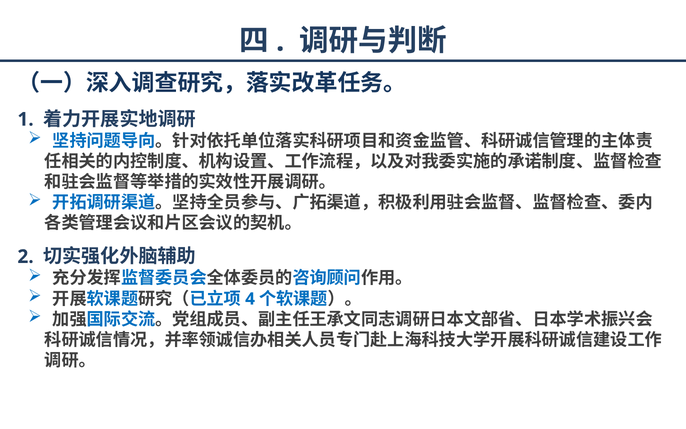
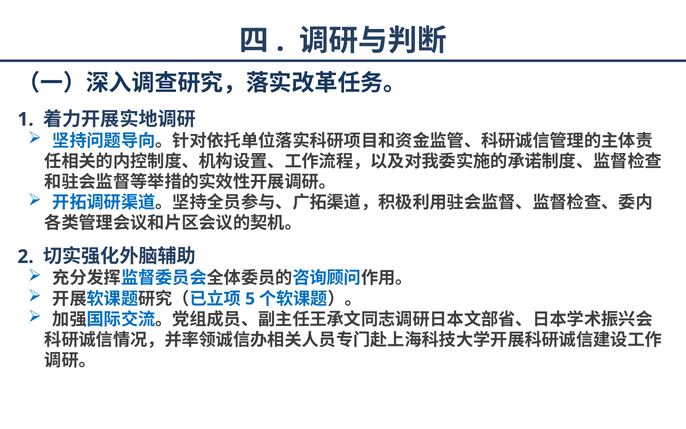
4: 4 -> 5
